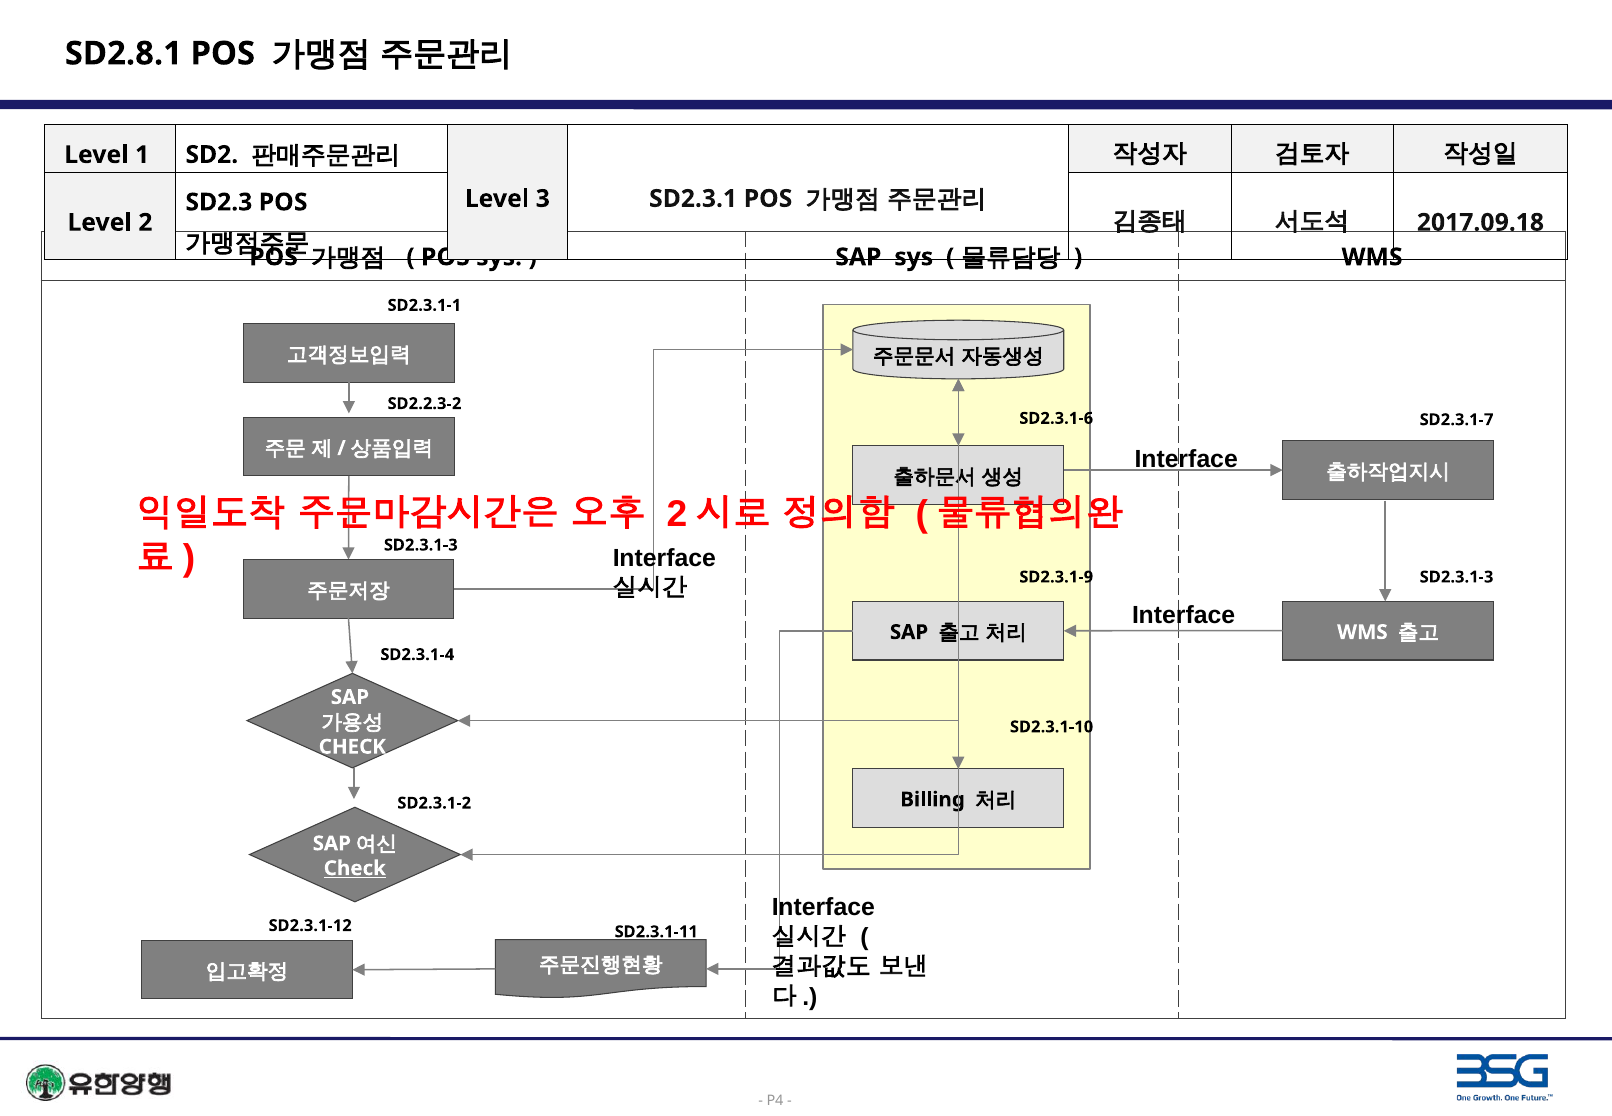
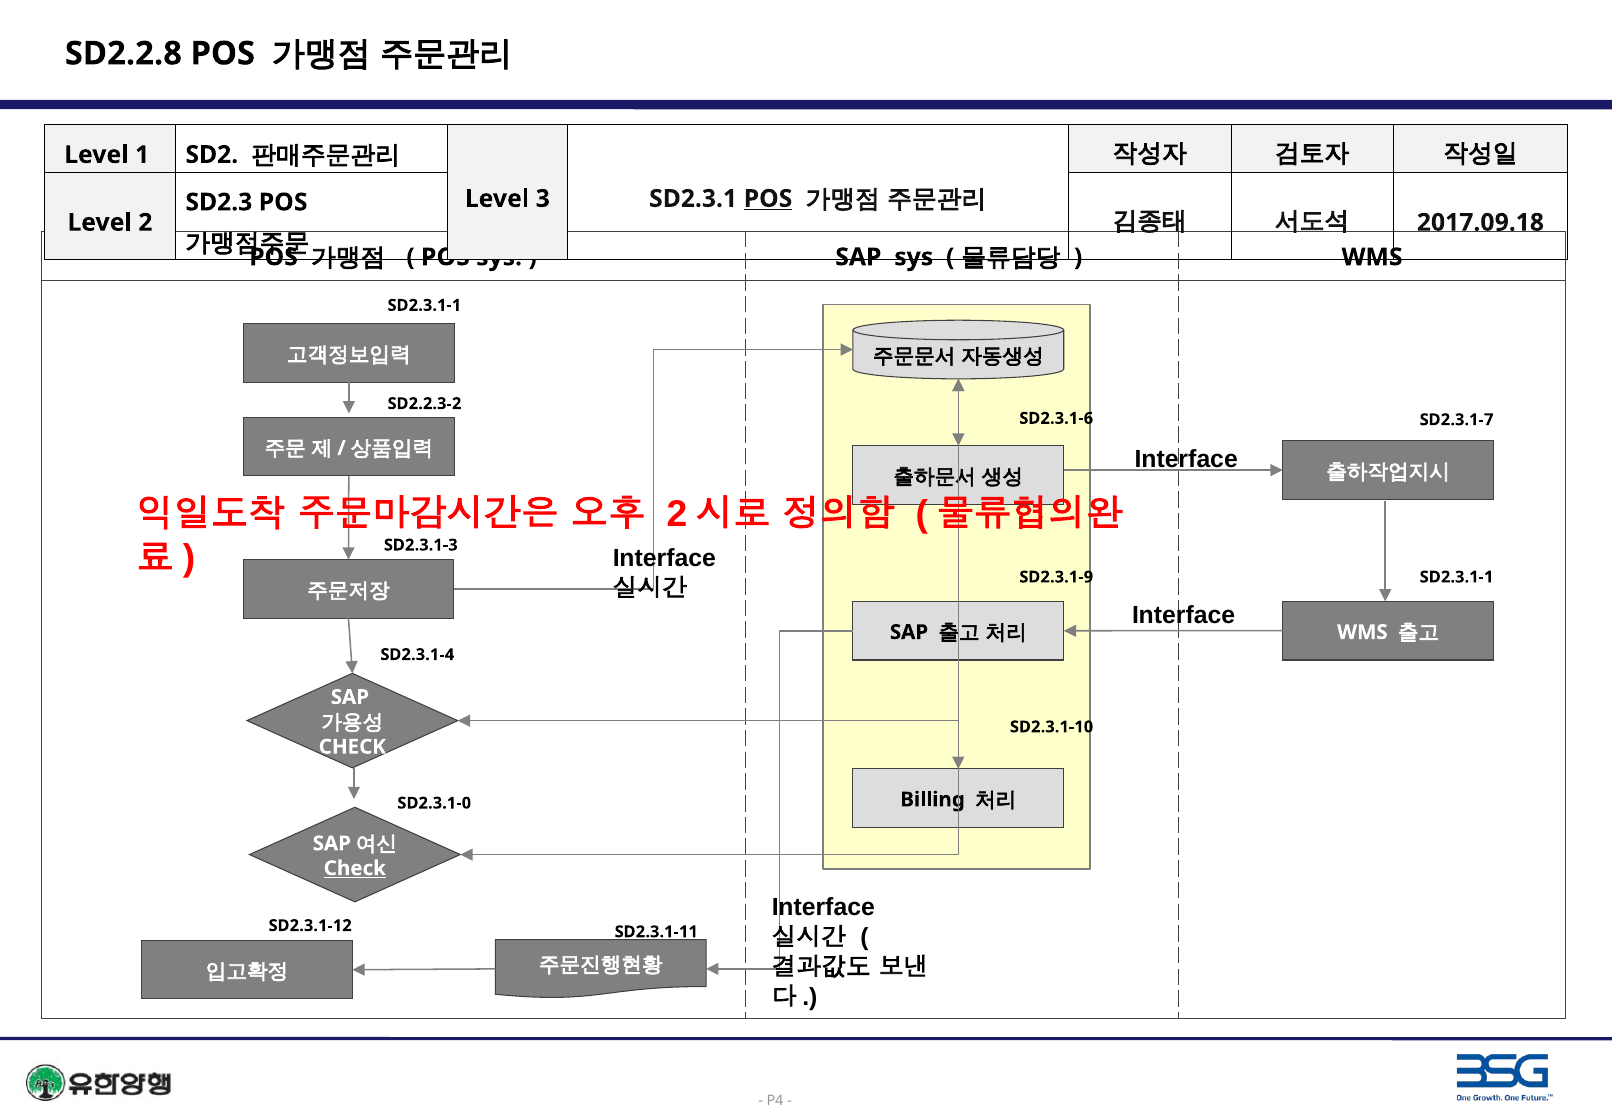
SD2.8.1: SD2.8.1 -> SD2.2.8
POS at (768, 199) underline: none -> present
SD2.3.1-3 at (1457, 577): SD2.3.1-3 -> SD2.3.1-1
SD2.3.1-2: SD2.3.1-2 -> SD2.3.1-0
